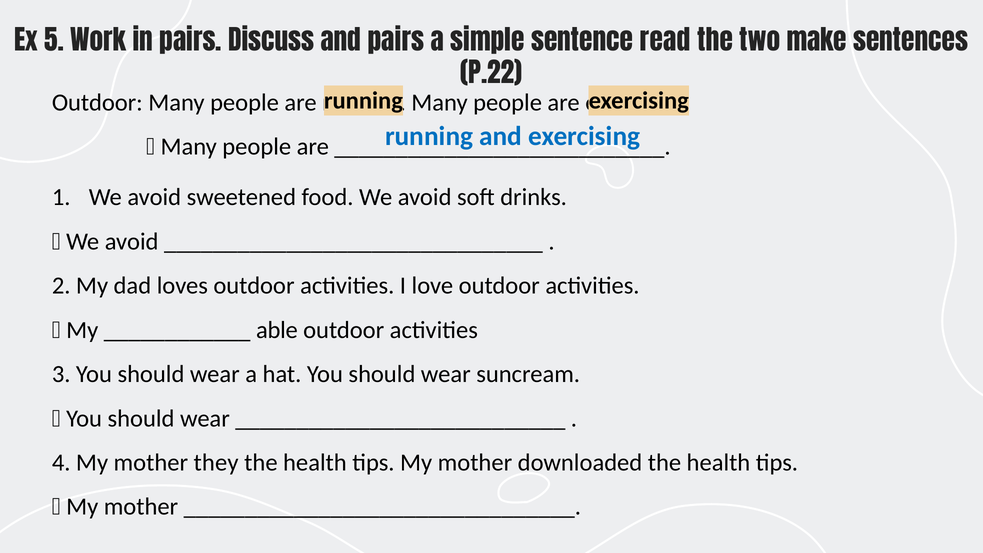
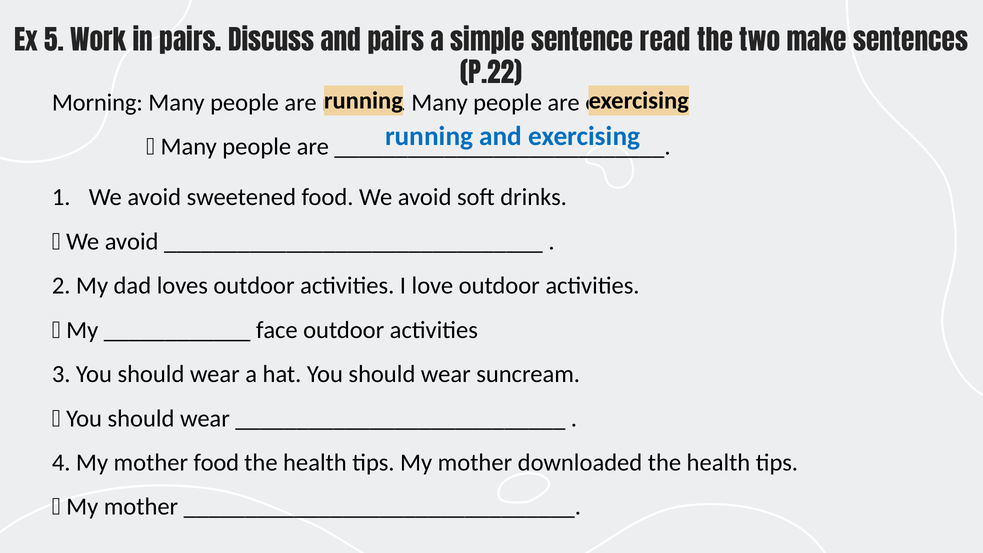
Outdoor at (97, 103): Outdoor -> Morning
able: able -> face
mother they: they -> food
